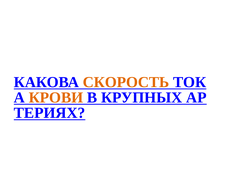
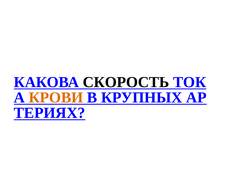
СКОРОСТЬ colour: orange -> black
